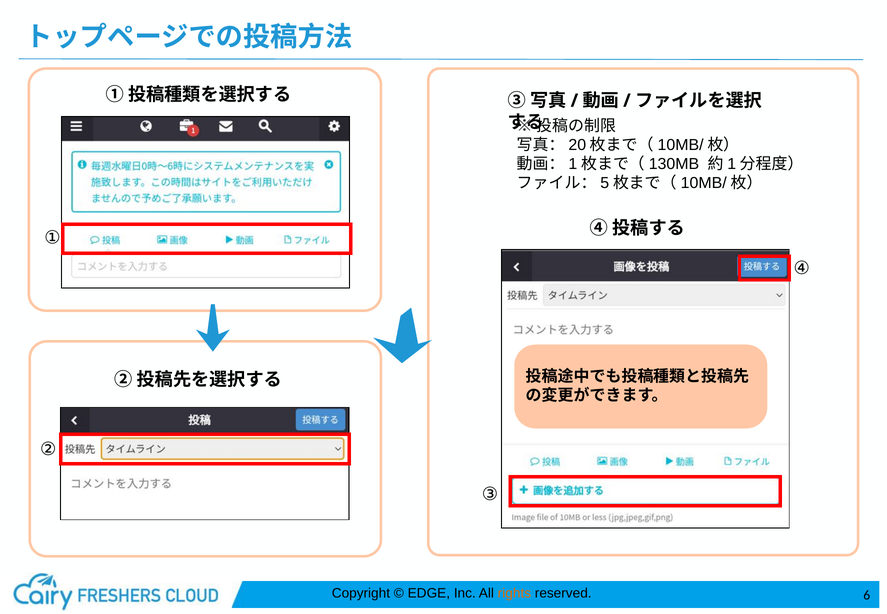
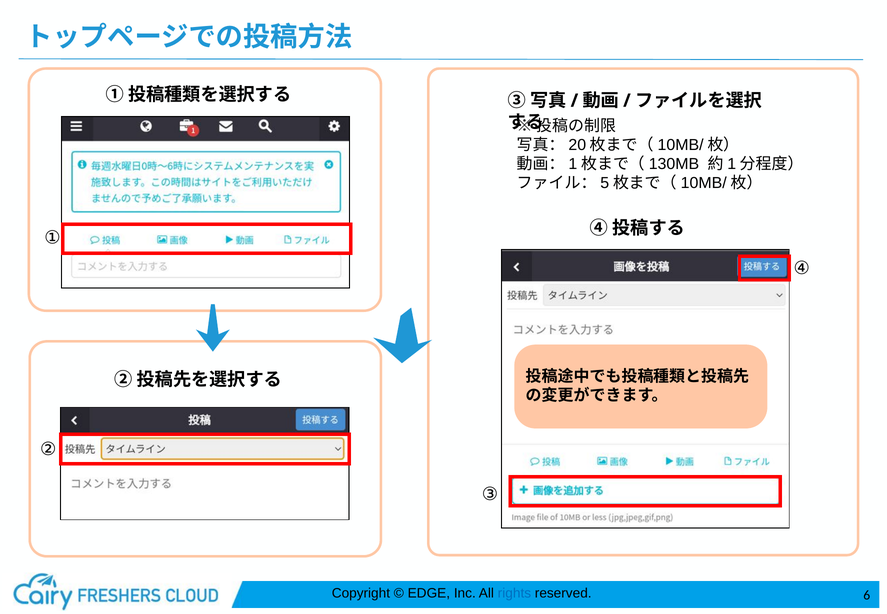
rights colour: orange -> blue
